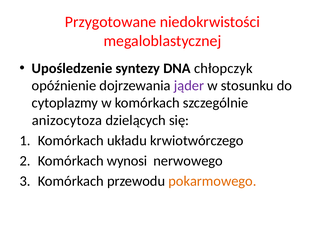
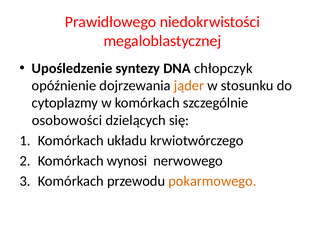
Przygotowane: Przygotowane -> Prawidłowego
jąder colour: purple -> orange
anizocytoza: anizocytoza -> osobowości
